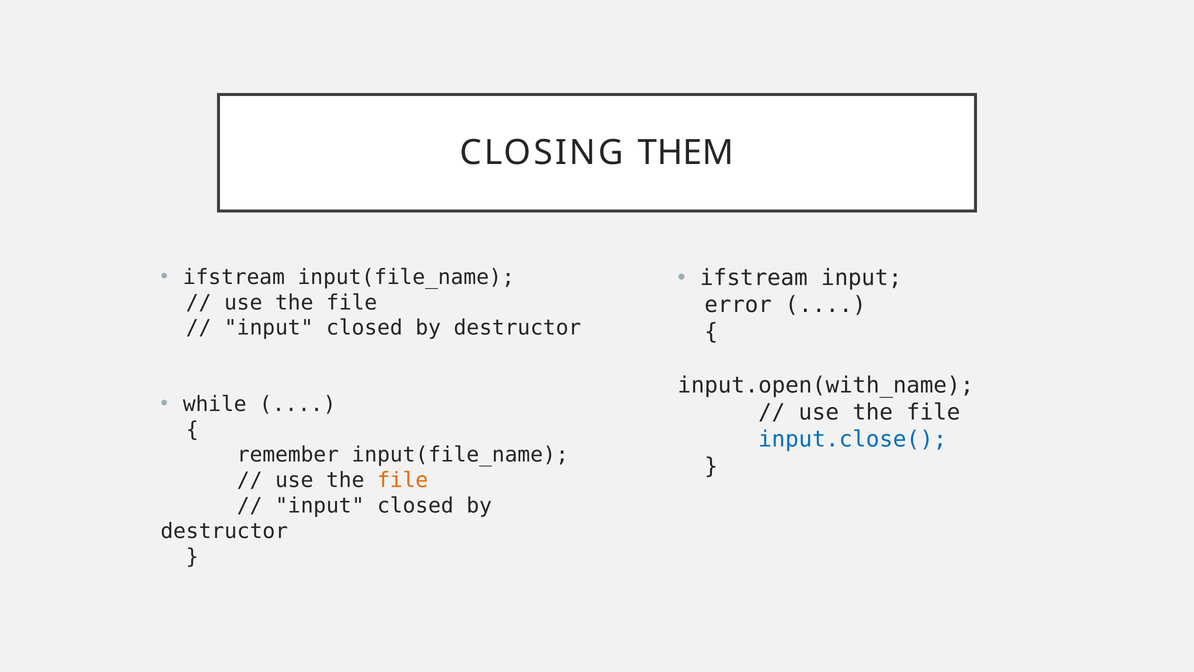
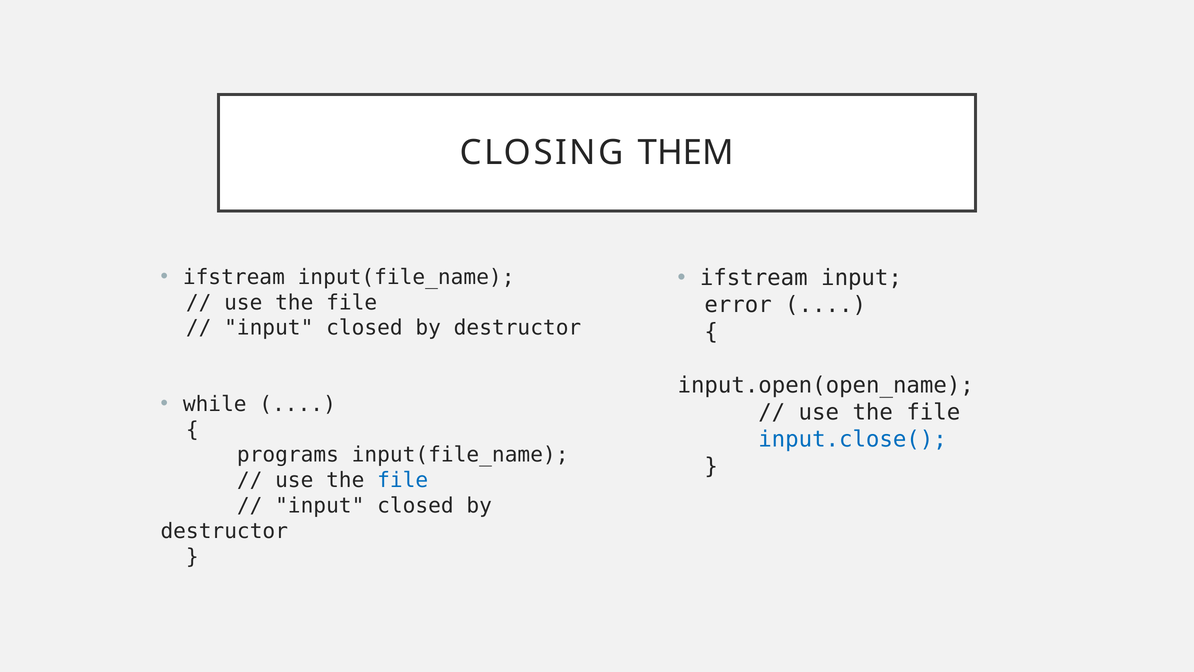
input.open(with_name: input.open(with_name -> input.open(open_name
remember: remember -> programs
file at (403, 480) colour: orange -> blue
